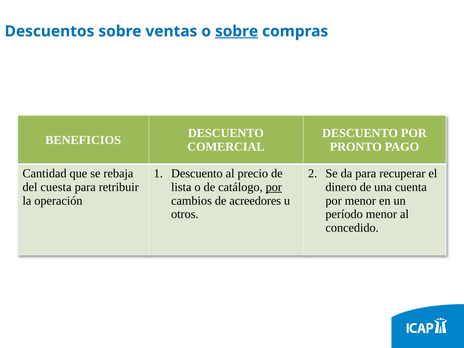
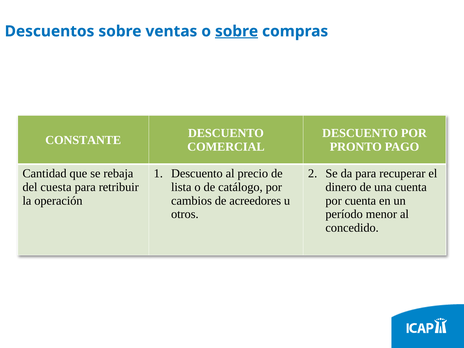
BENEFICIOS: BENEFICIOS -> CONSTANTE
por at (274, 187) underline: present -> none
por menor: menor -> cuenta
